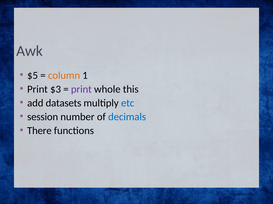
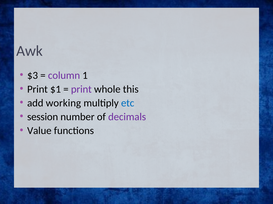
$5: $5 -> $3
column colour: orange -> purple
$3: $3 -> $1
datasets: datasets -> working
decimals colour: blue -> purple
There: There -> Value
